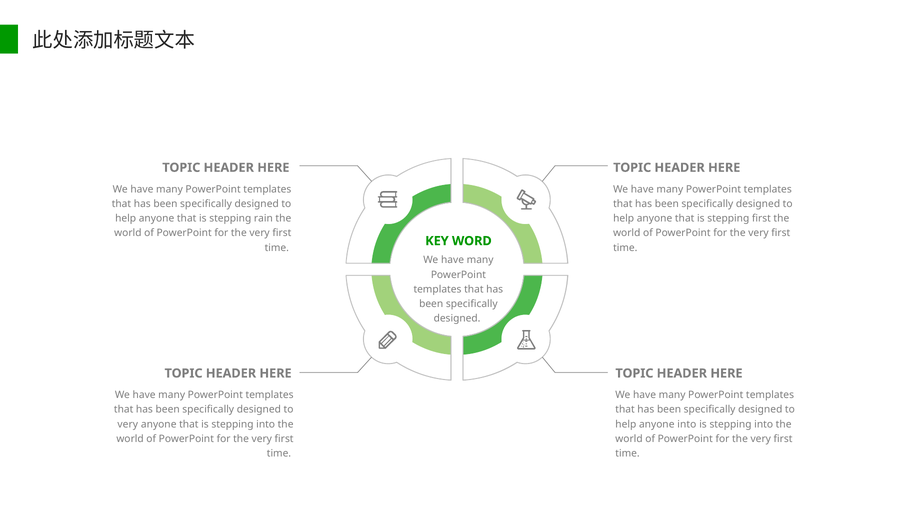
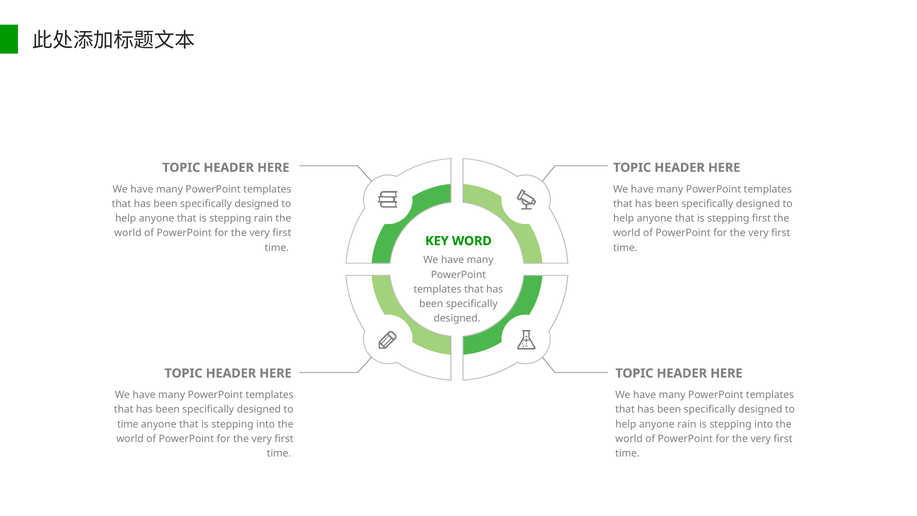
very at (128, 424): very -> time
anyone into: into -> rain
